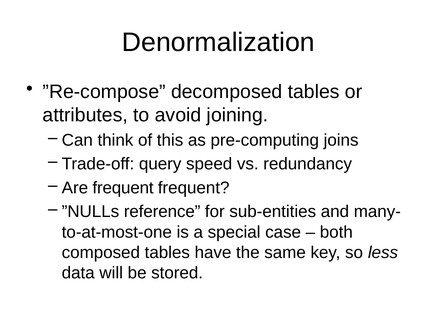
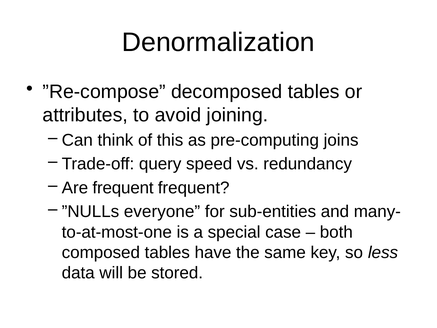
reference: reference -> everyone
